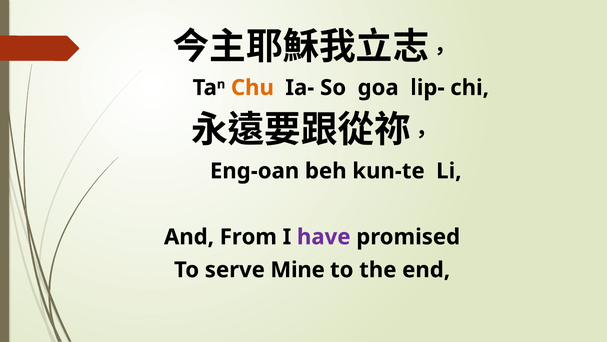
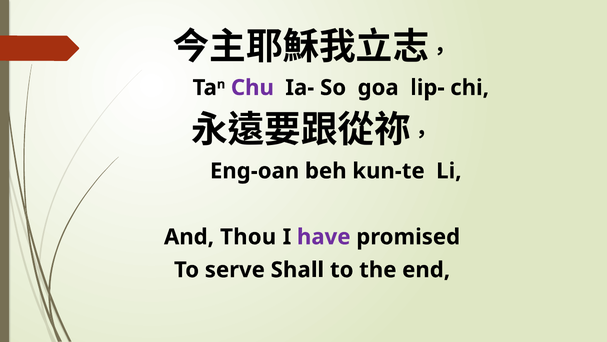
Chu colour: orange -> purple
From: From -> Thou
Mine: Mine -> Shall
